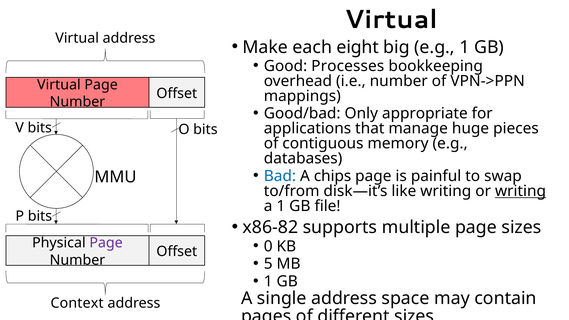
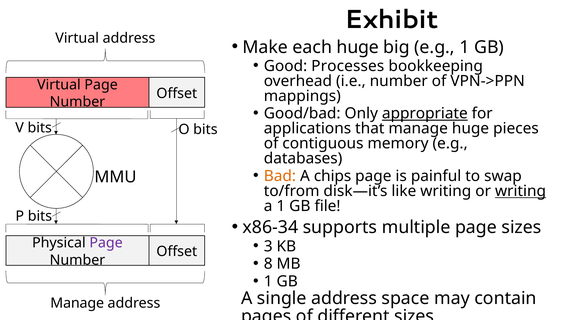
Virtual at (391, 20): Virtual -> Exhibit
each eight: eight -> huge
appropriate underline: none -> present
Bad colour: blue -> orange
x86-82: x86-82 -> x86-34
0: 0 -> 3
5: 5 -> 8
Context at (77, 303): Context -> Manage
